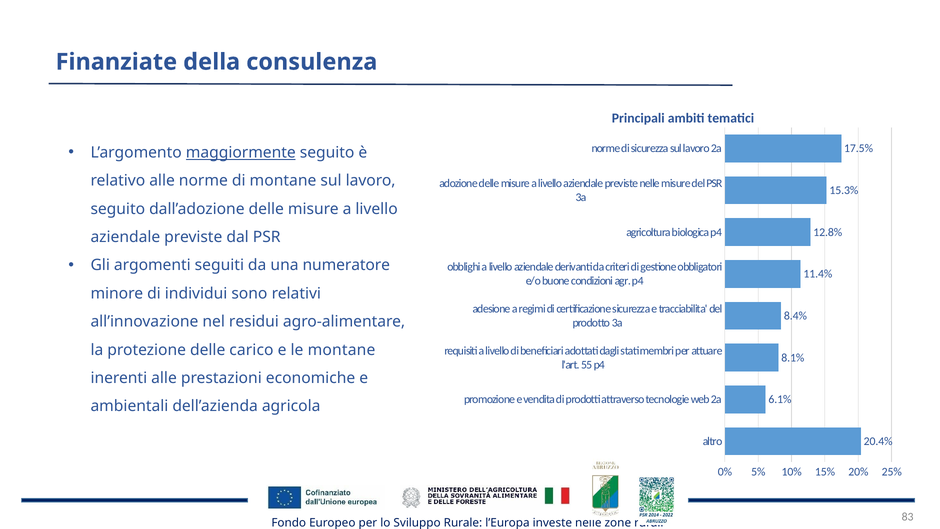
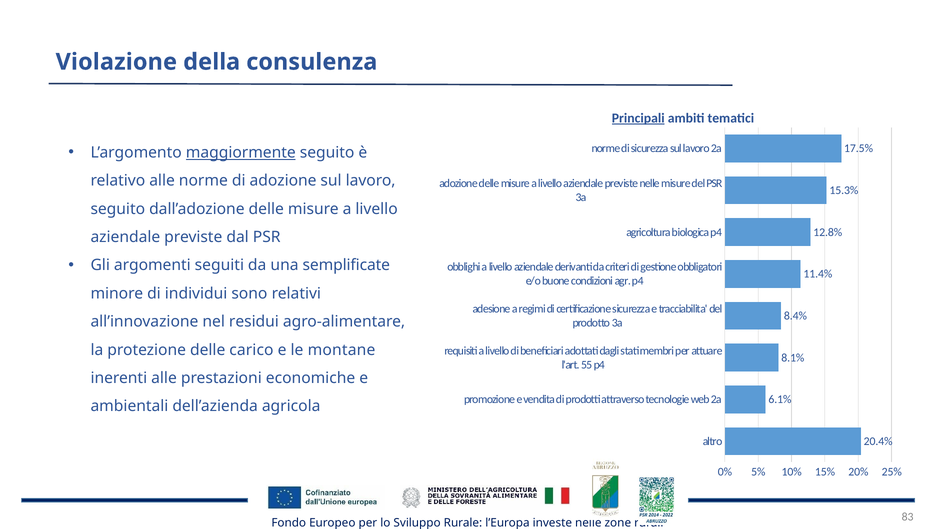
Finanziate: Finanziate -> Violazione
Principali underline: none -> present
di montane: montane -> adozione
numeratore: numeratore -> semplificate
